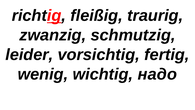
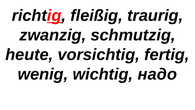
leider: leider -> heute
